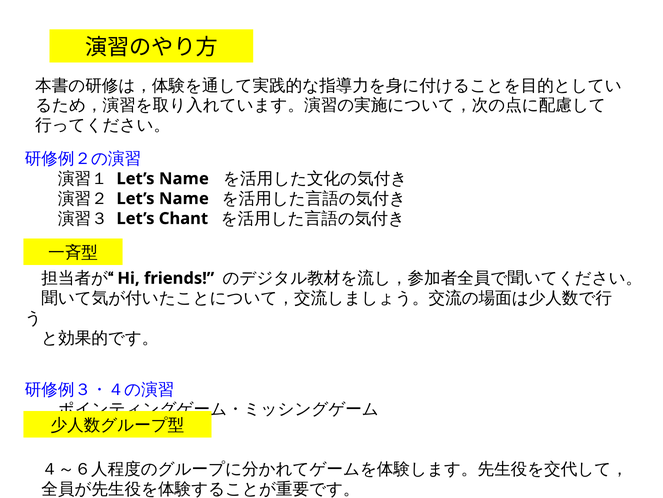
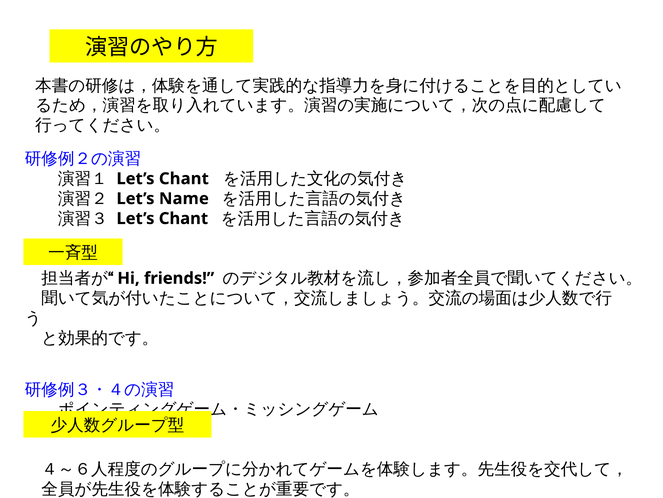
Name at (184, 178): Name -> Chant
